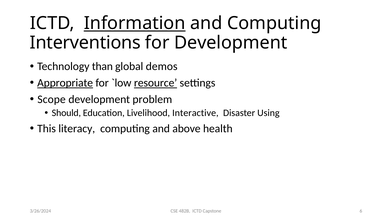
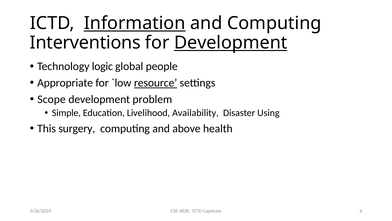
Development at (231, 43) underline: none -> present
than: than -> logic
demos: demos -> people
Appropriate underline: present -> none
Should: Should -> Simple
Interactive: Interactive -> Availability
literacy: literacy -> surgery
